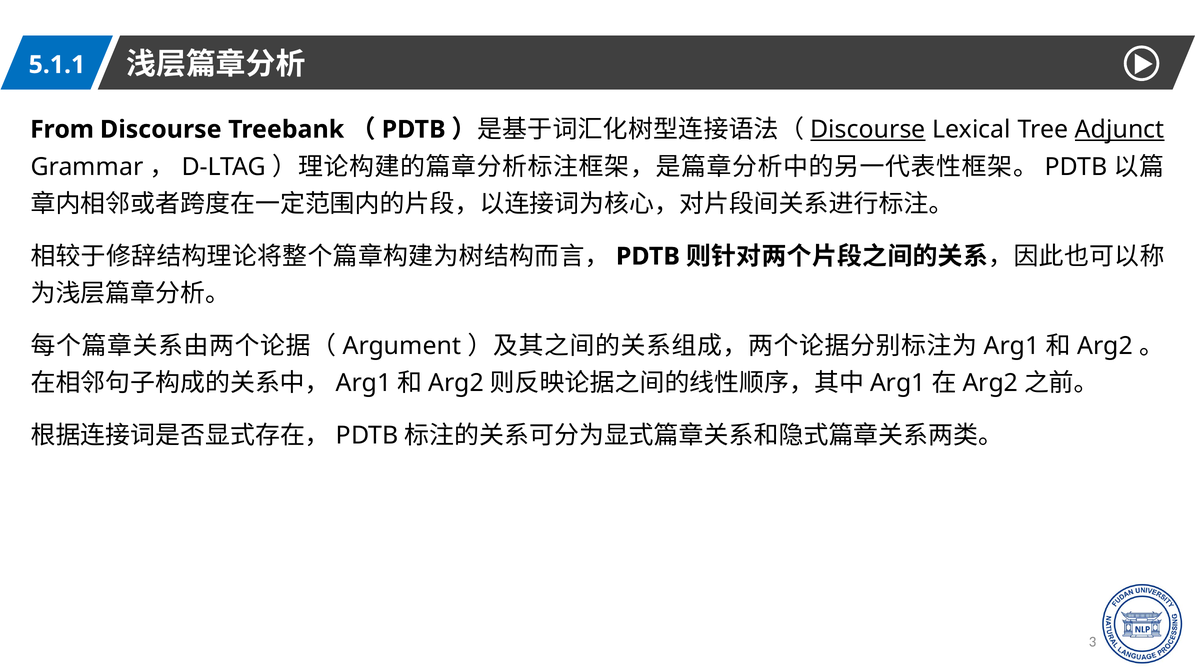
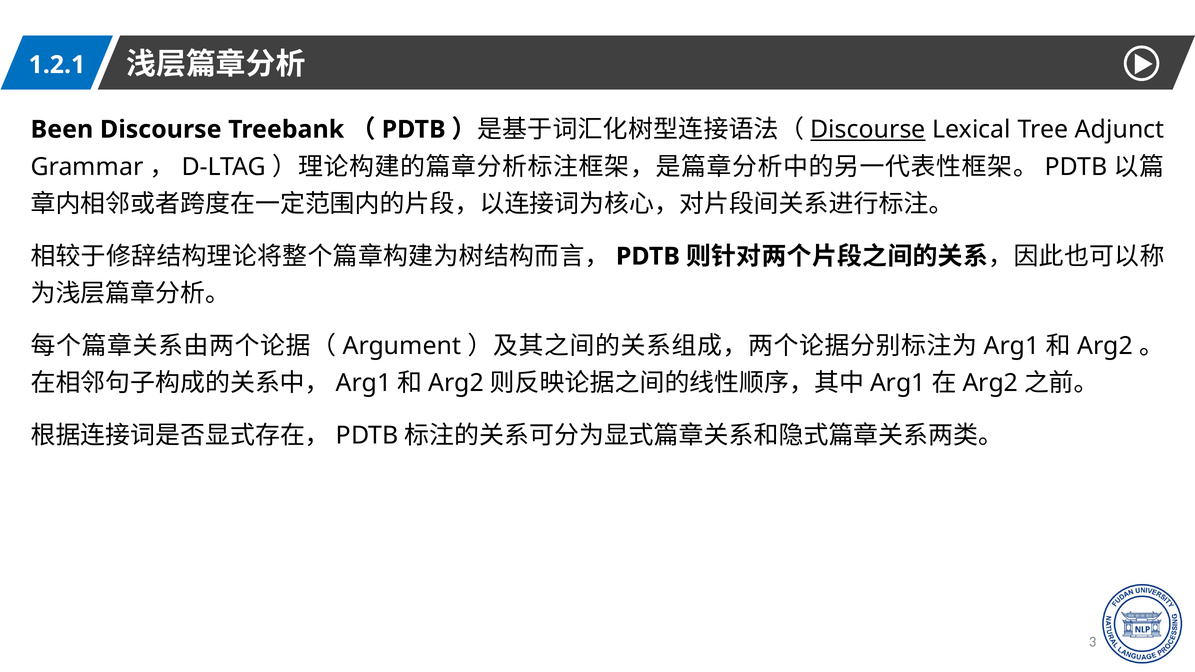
5.1.1: 5.1.1 -> 1.2.1
From: From -> Been
Adjunct underline: present -> none
